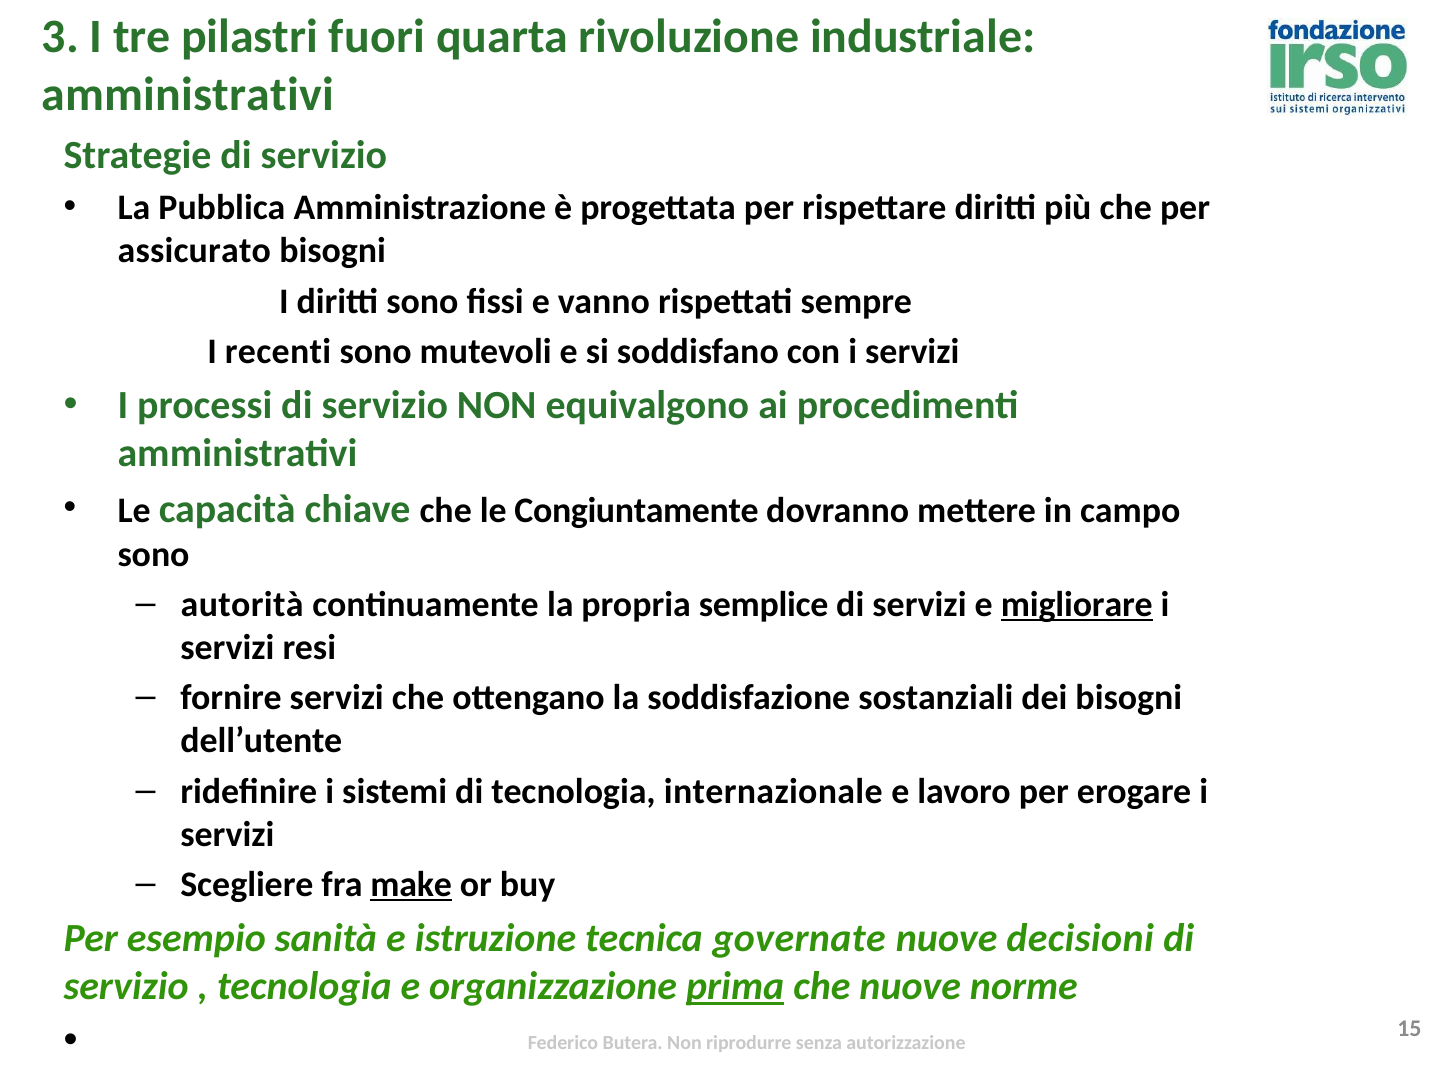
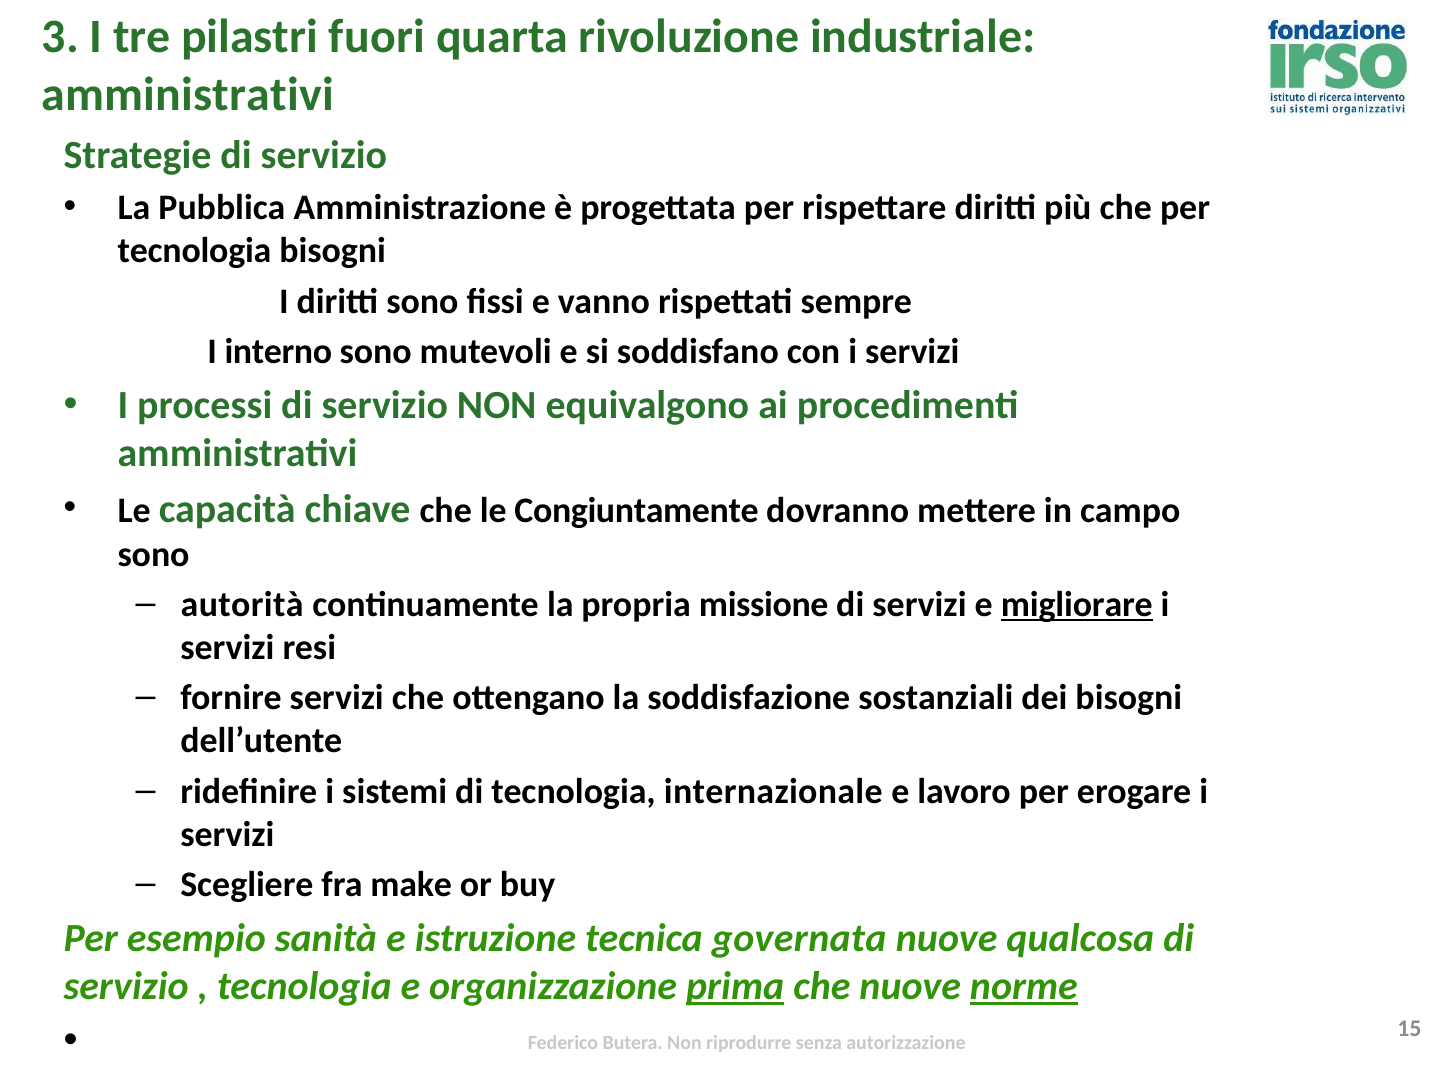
assicurato at (194, 251): assicurato -> tecnologia
recenti: recenti -> interno
semplice: semplice -> missione
make underline: present -> none
governate: governate -> governata
decisioni: decisioni -> qualcosa
norme underline: none -> present
